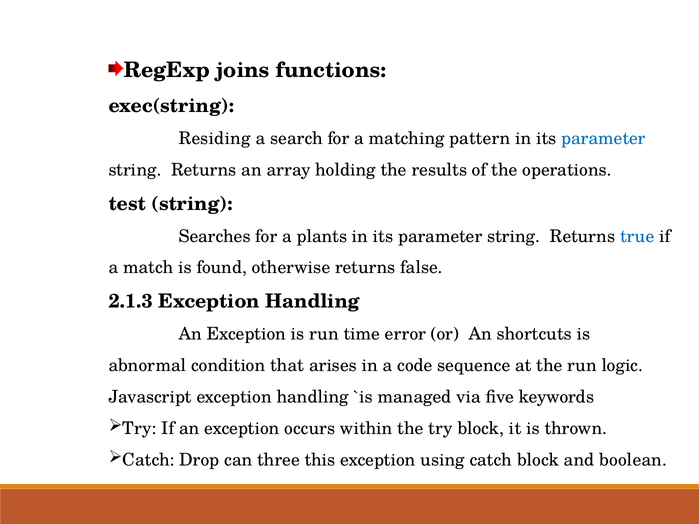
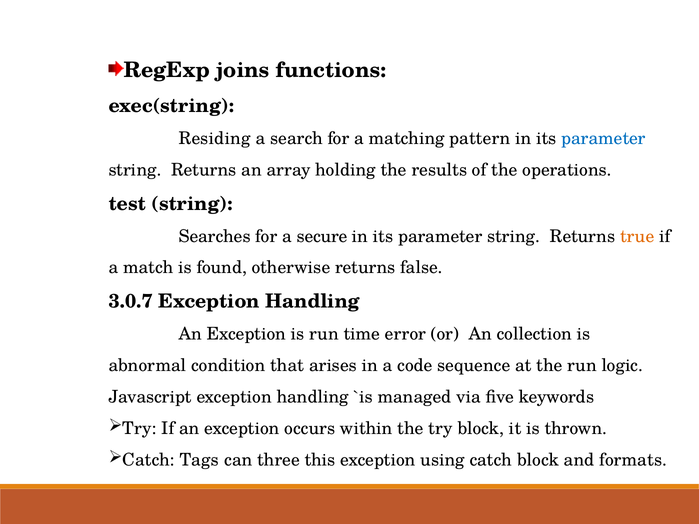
plants: plants -> secure
true colour: blue -> orange
2.1.3: 2.1.3 -> 3.0.7
shortcuts: shortcuts -> collection
Drop: Drop -> Tags
boolean: boolean -> formats
